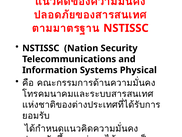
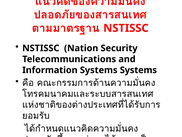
Systems Physical: Physical -> Systems
